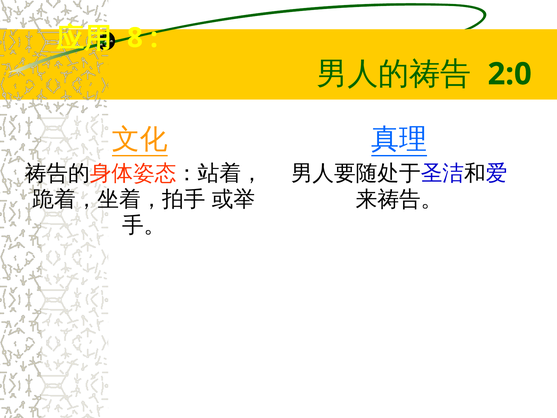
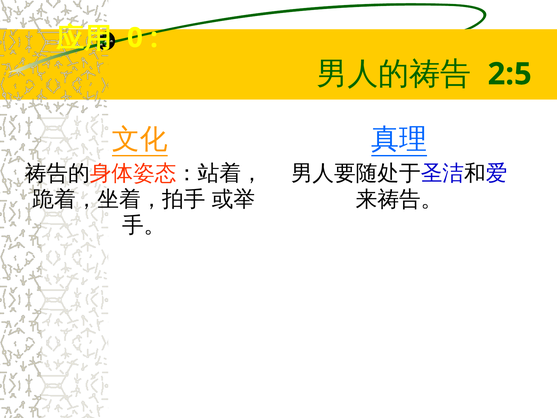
8: 8 -> 0
2:0: 2:0 -> 2:5
